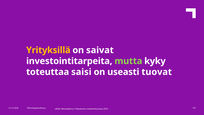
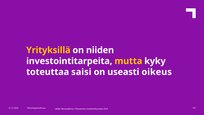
saivat: saivat -> niiden
mutta colour: light green -> yellow
tuovat: tuovat -> oikeus
